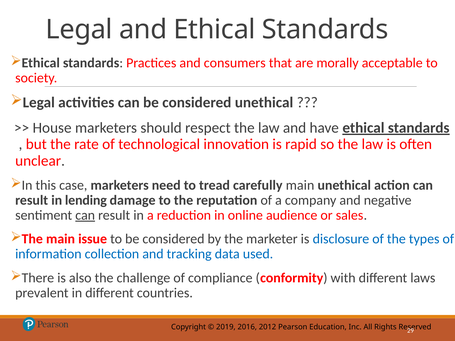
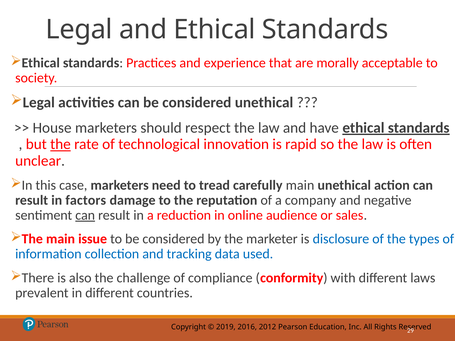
consumers: consumers -> experience
the at (60, 144) underline: none -> present
lending: lending -> factors
